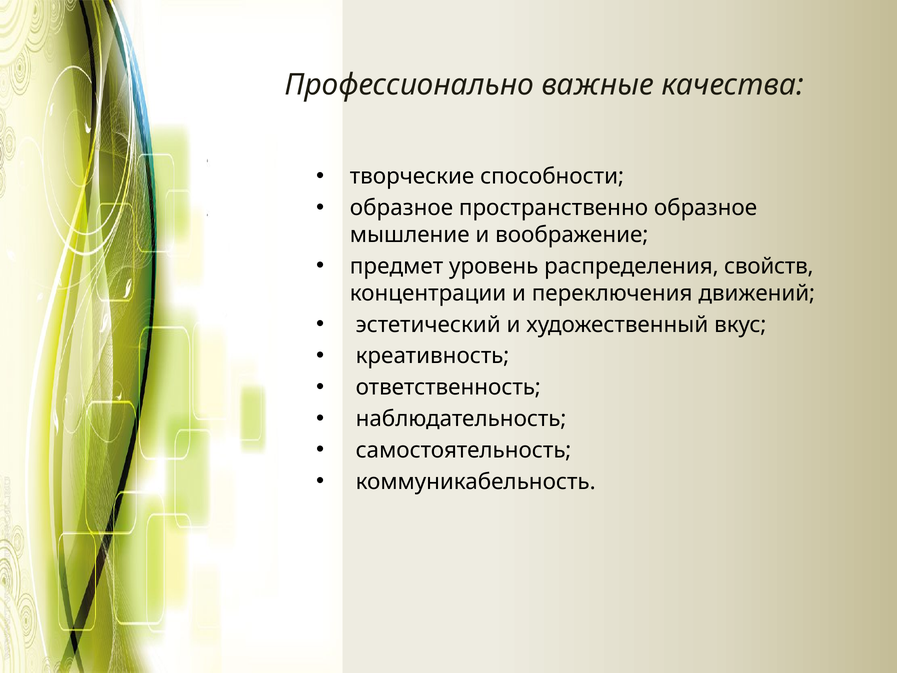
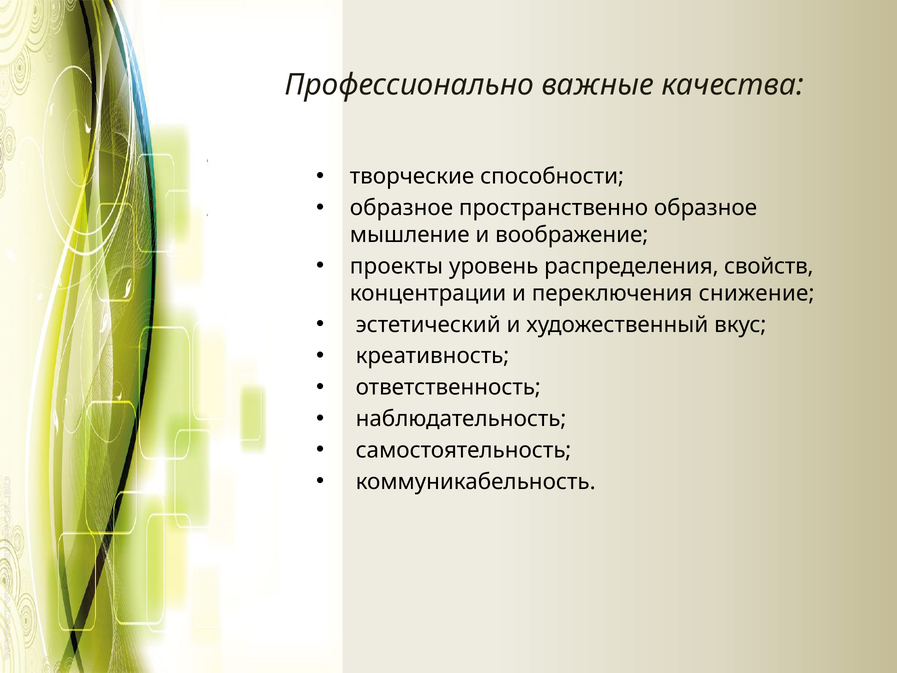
предмет: предмет -> проекты
движений: движений -> снижение
